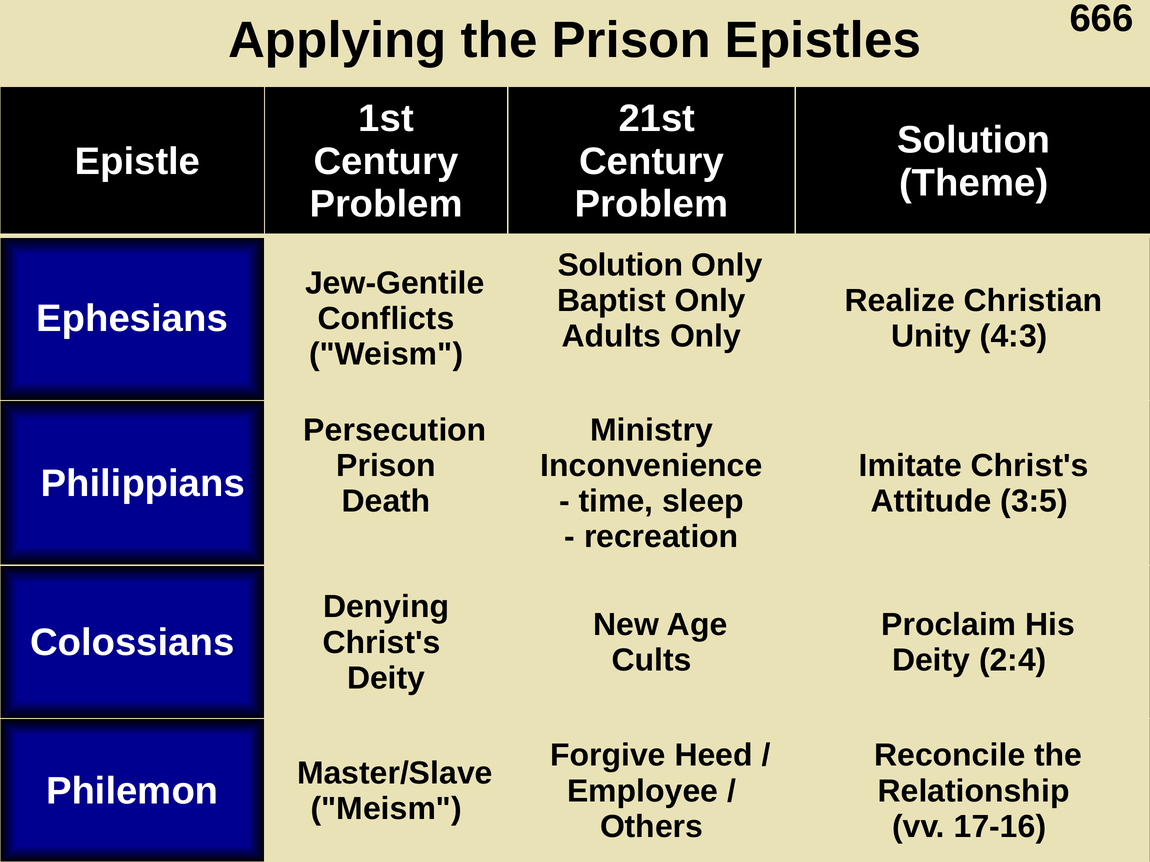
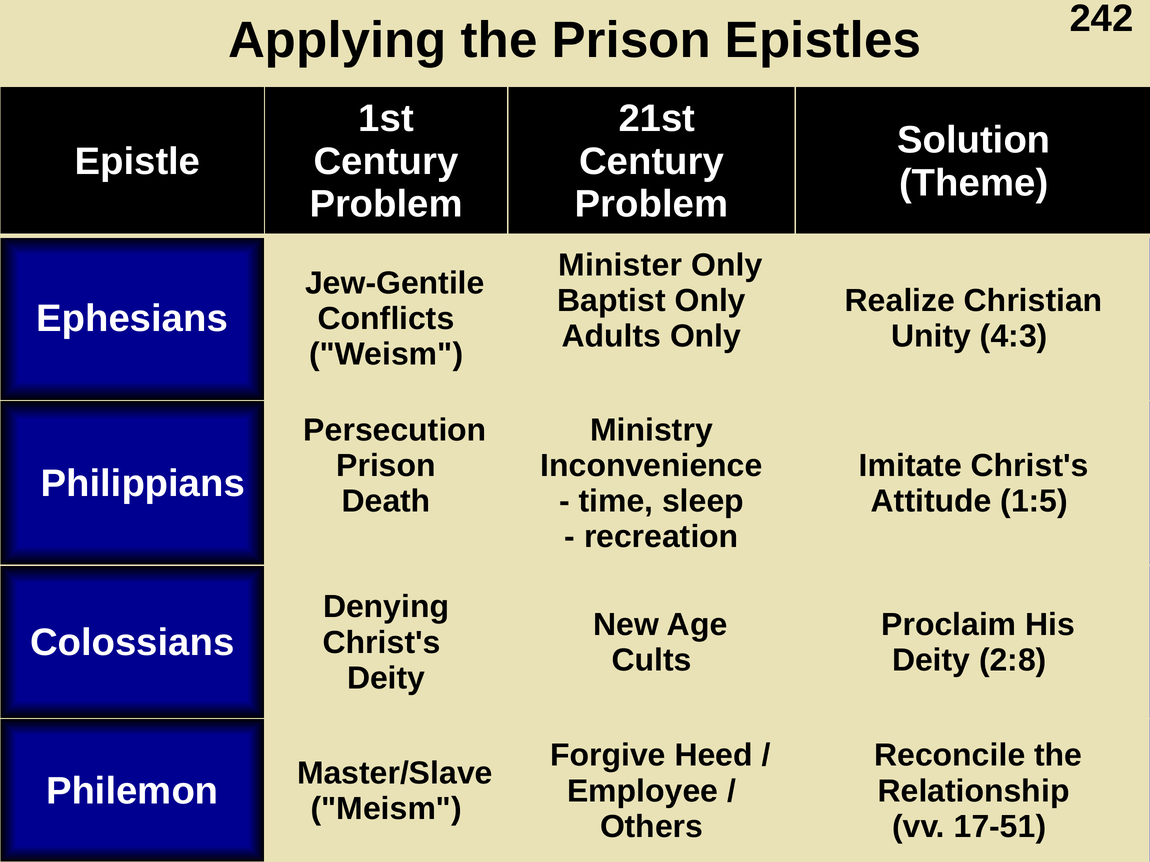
666: 666 -> 242
Solution at (620, 265): Solution -> Minister
3:5: 3:5 -> 1:5
2:4: 2:4 -> 2:8
17-16: 17-16 -> 17-51
